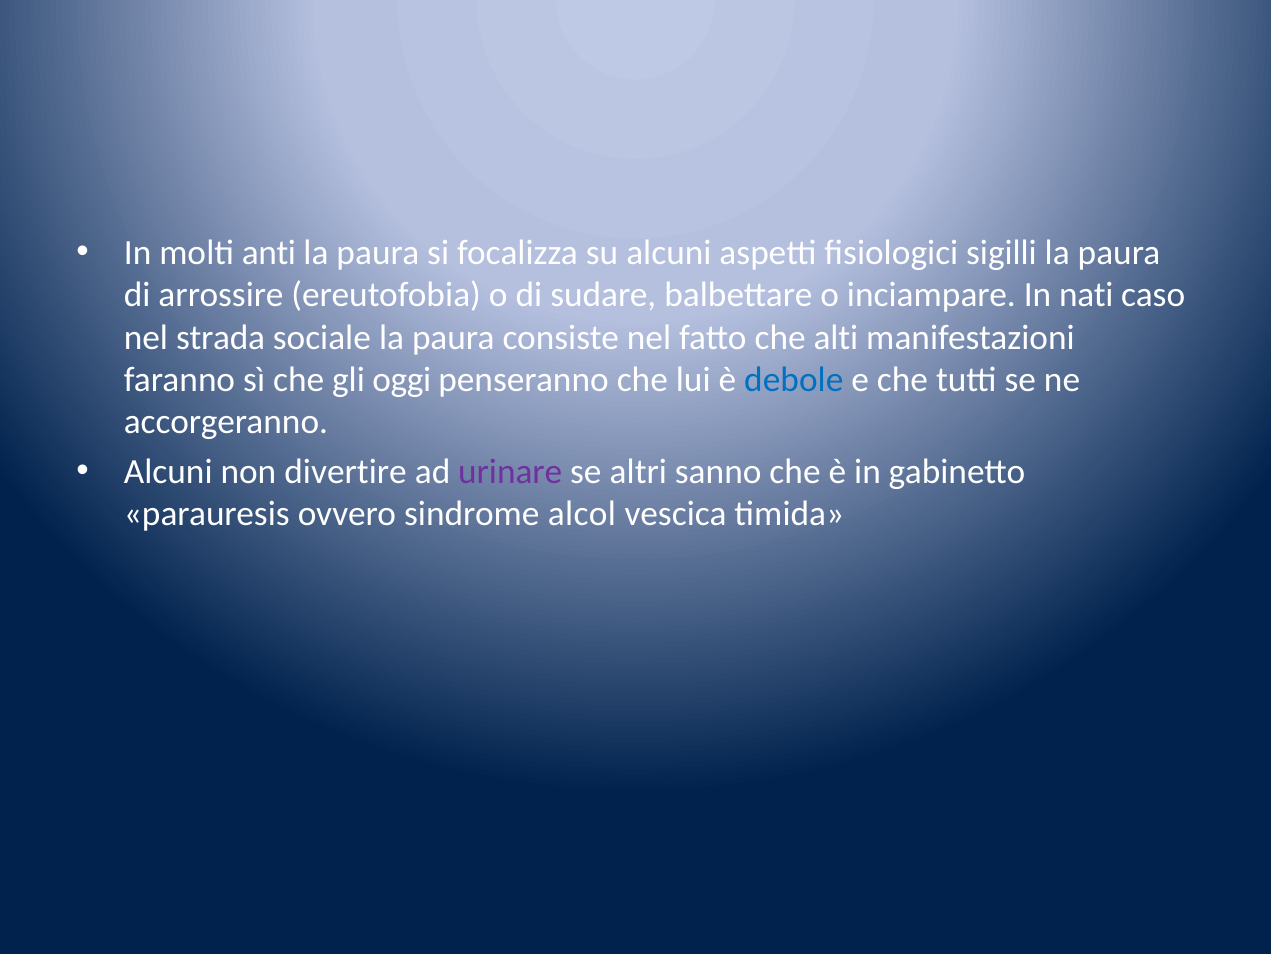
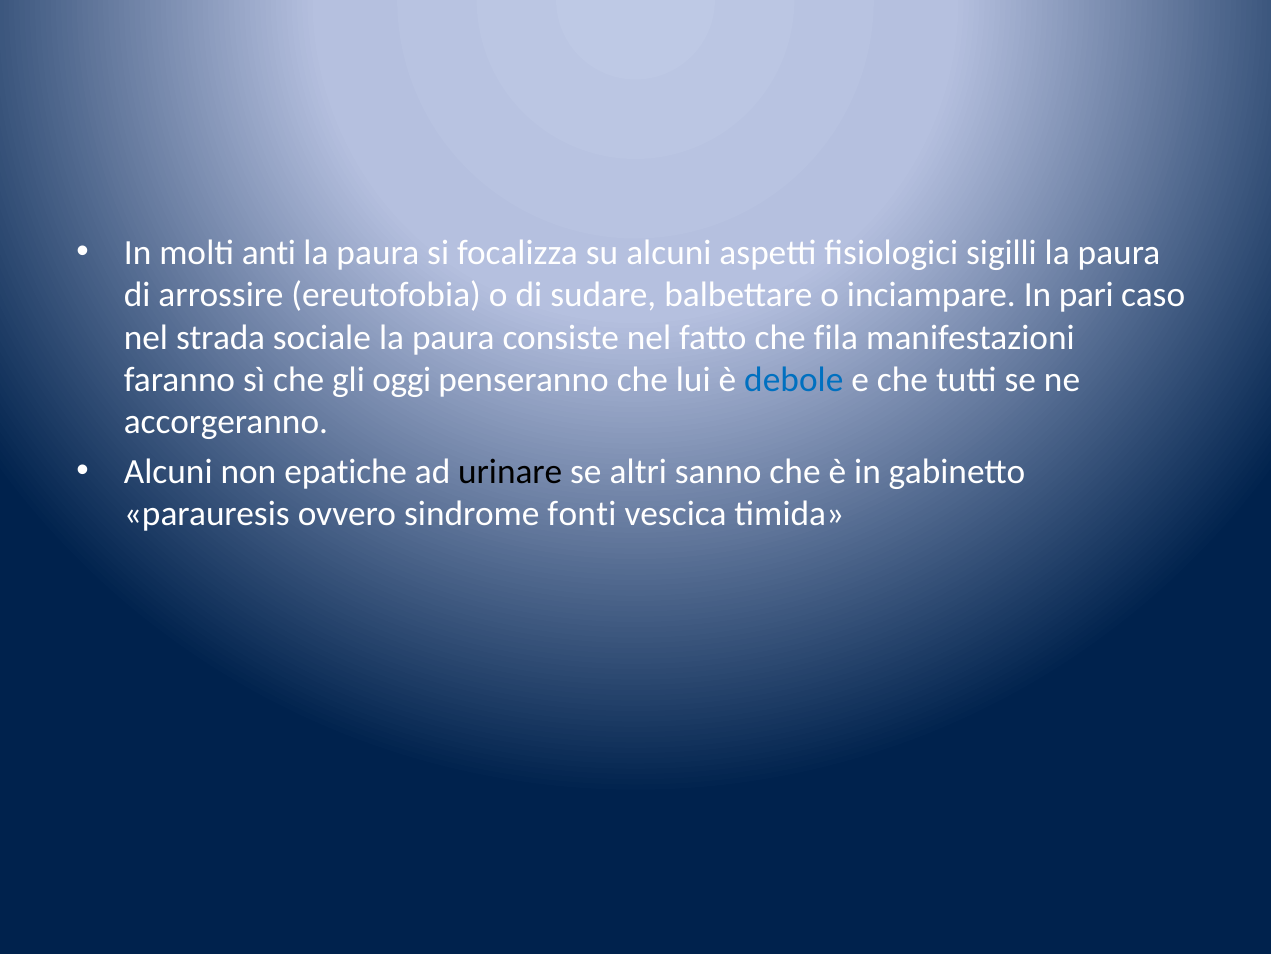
nati: nati -> pari
alti: alti -> fila
divertire: divertire -> epatiche
urinare colour: purple -> black
alcol: alcol -> fonti
